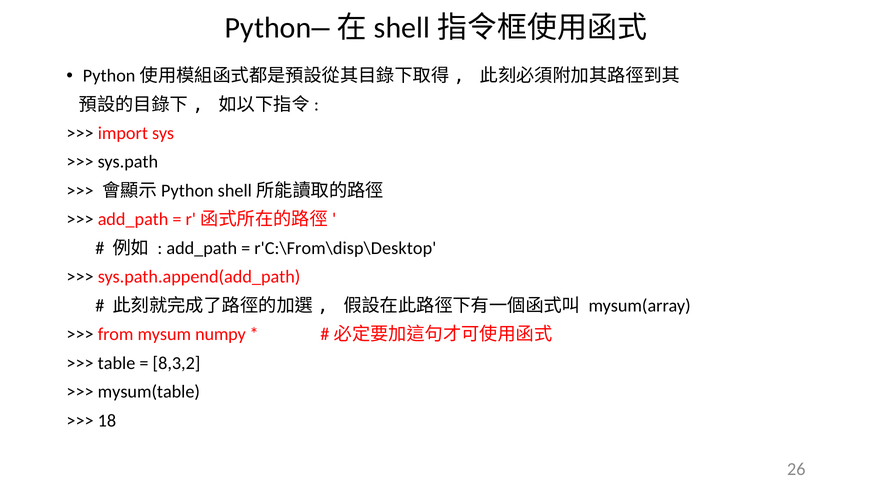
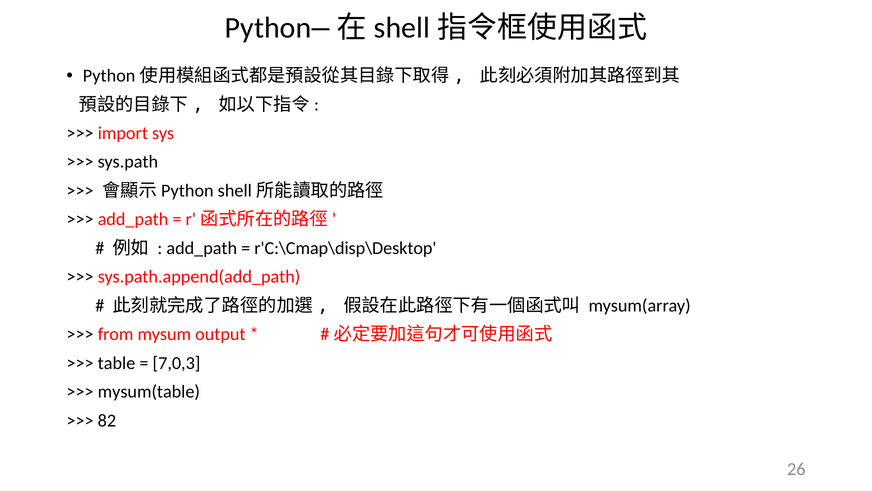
r'C:\From\disp\Desktop: r'C:\From\disp\Desktop -> r'C:\Cmap\disp\Desktop
numpy: numpy -> output
8,3,2: 8,3,2 -> 7,0,3
18: 18 -> 82
